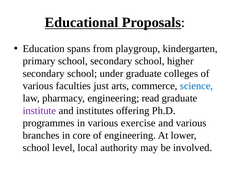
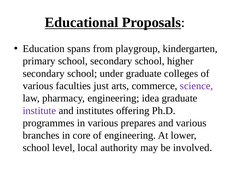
science colour: blue -> purple
read: read -> idea
exercise: exercise -> prepares
